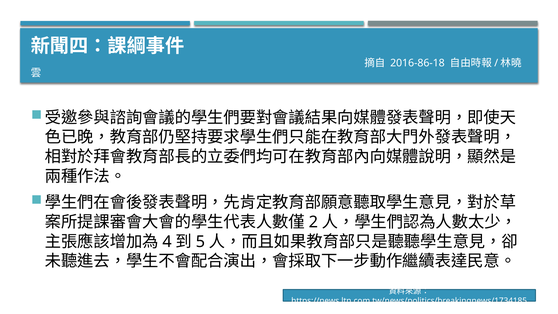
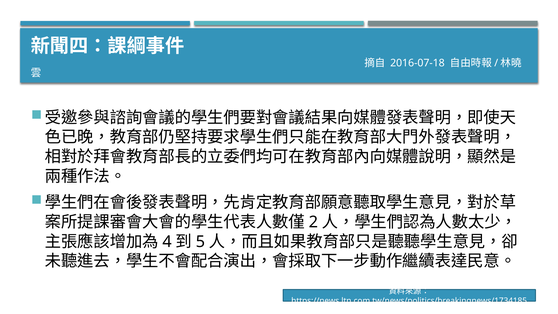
2016-86-18: 2016-86-18 -> 2016-07-18
